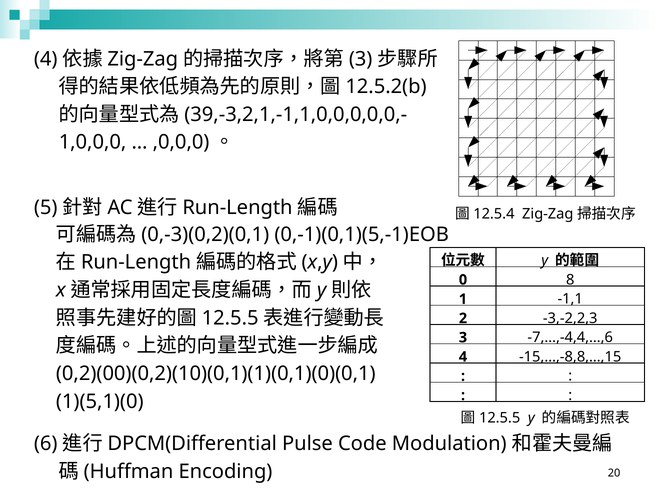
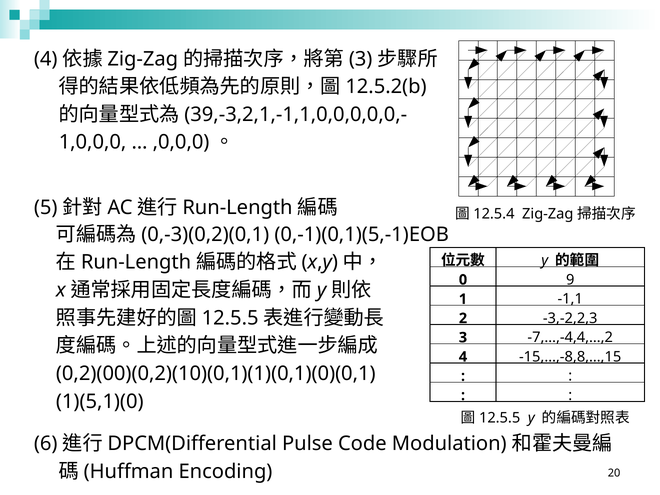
8: 8 -> 9
-7,…,-4,4,…,6: -7,…,-4,4,…,6 -> -7,…,-4,4,…,2
